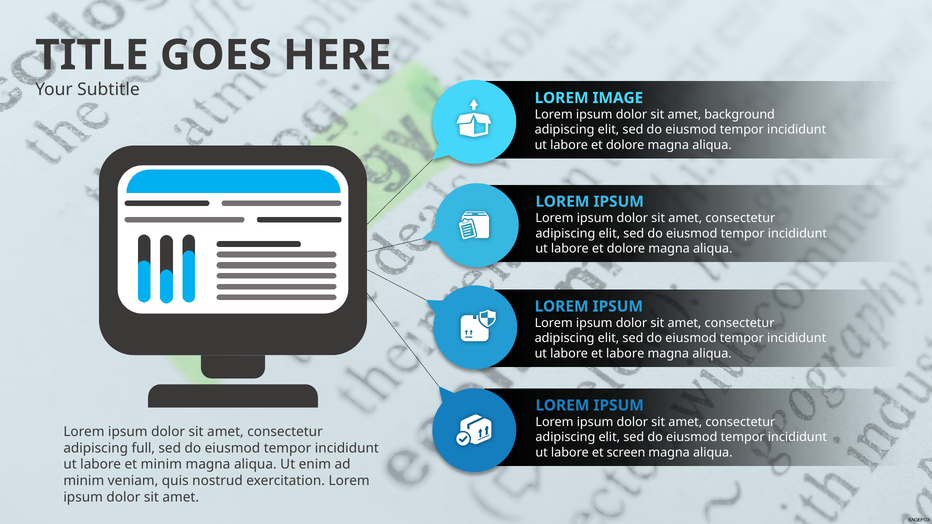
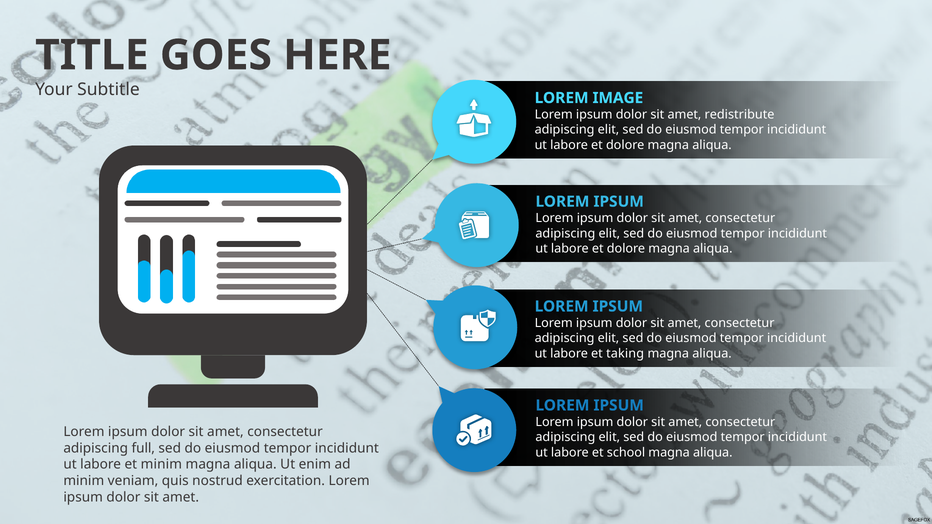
background: background -> redistribute
et labore: labore -> taking
screen: screen -> school
